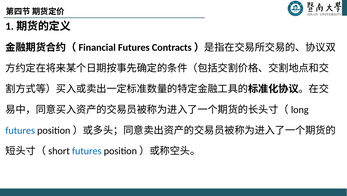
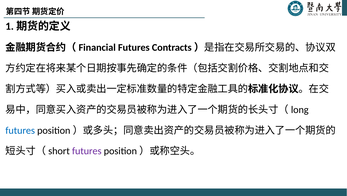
futures at (87, 151) colour: blue -> purple
